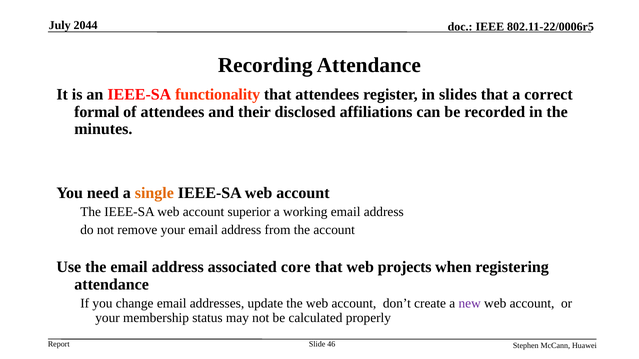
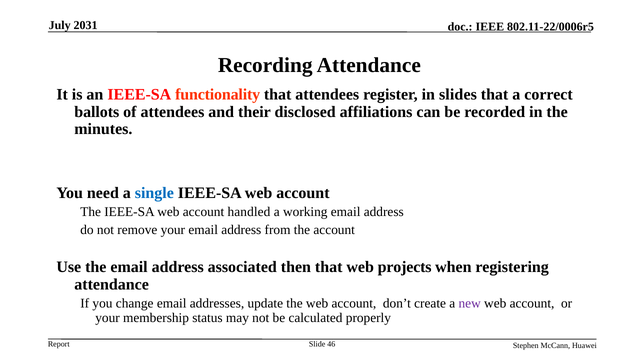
2044: 2044 -> 2031
formal: formal -> ballots
single colour: orange -> blue
superior: superior -> handled
core: core -> then
